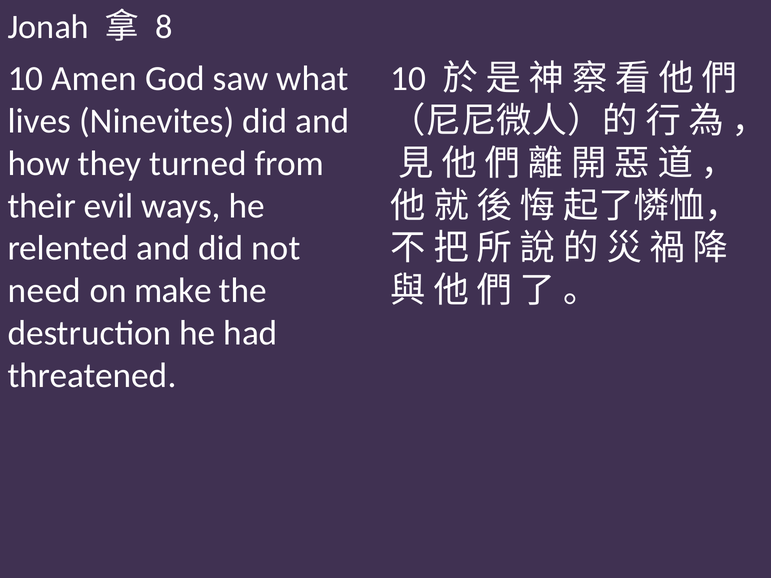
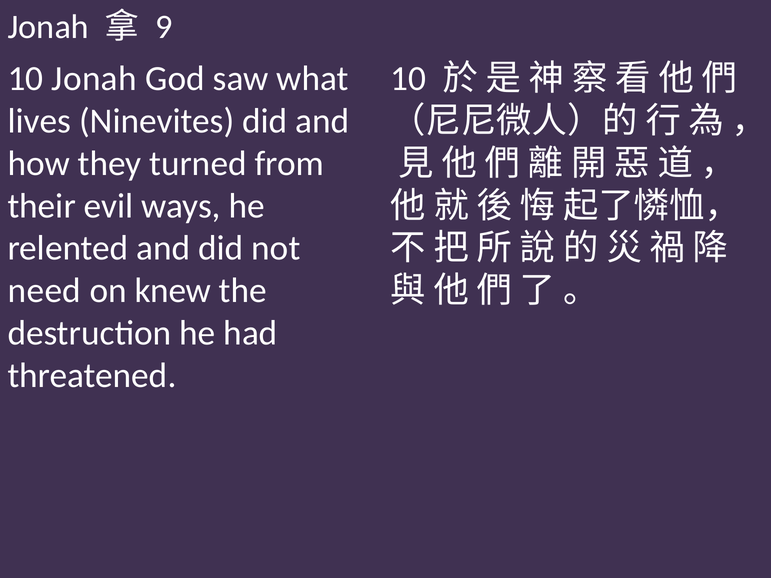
8: 8 -> 9
10 Amen: Amen -> Jonah
make: make -> knew
